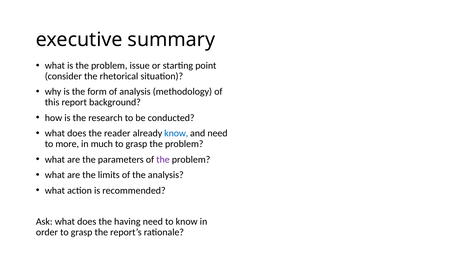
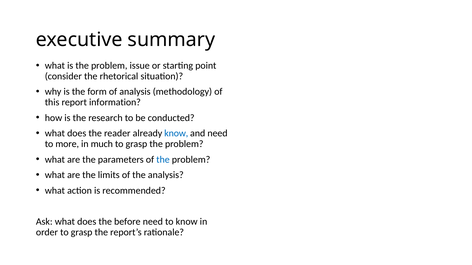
background: background -> information
the at (163, 160) colour: purple -> blue
having: having -> before
